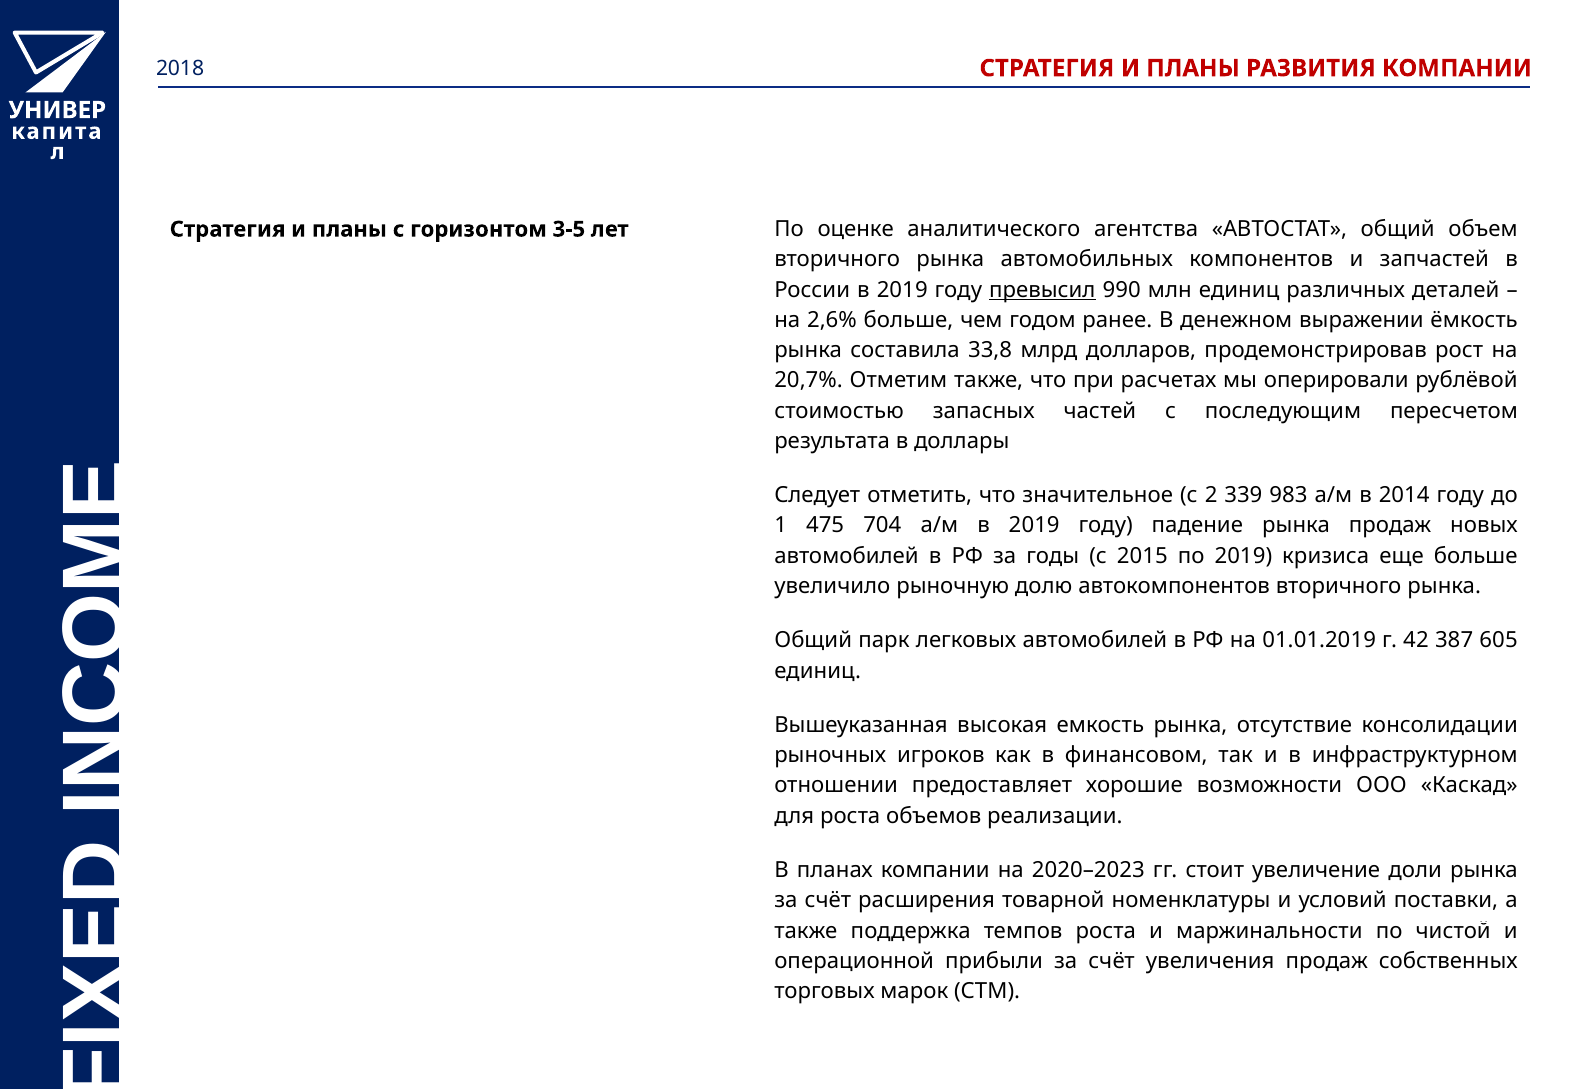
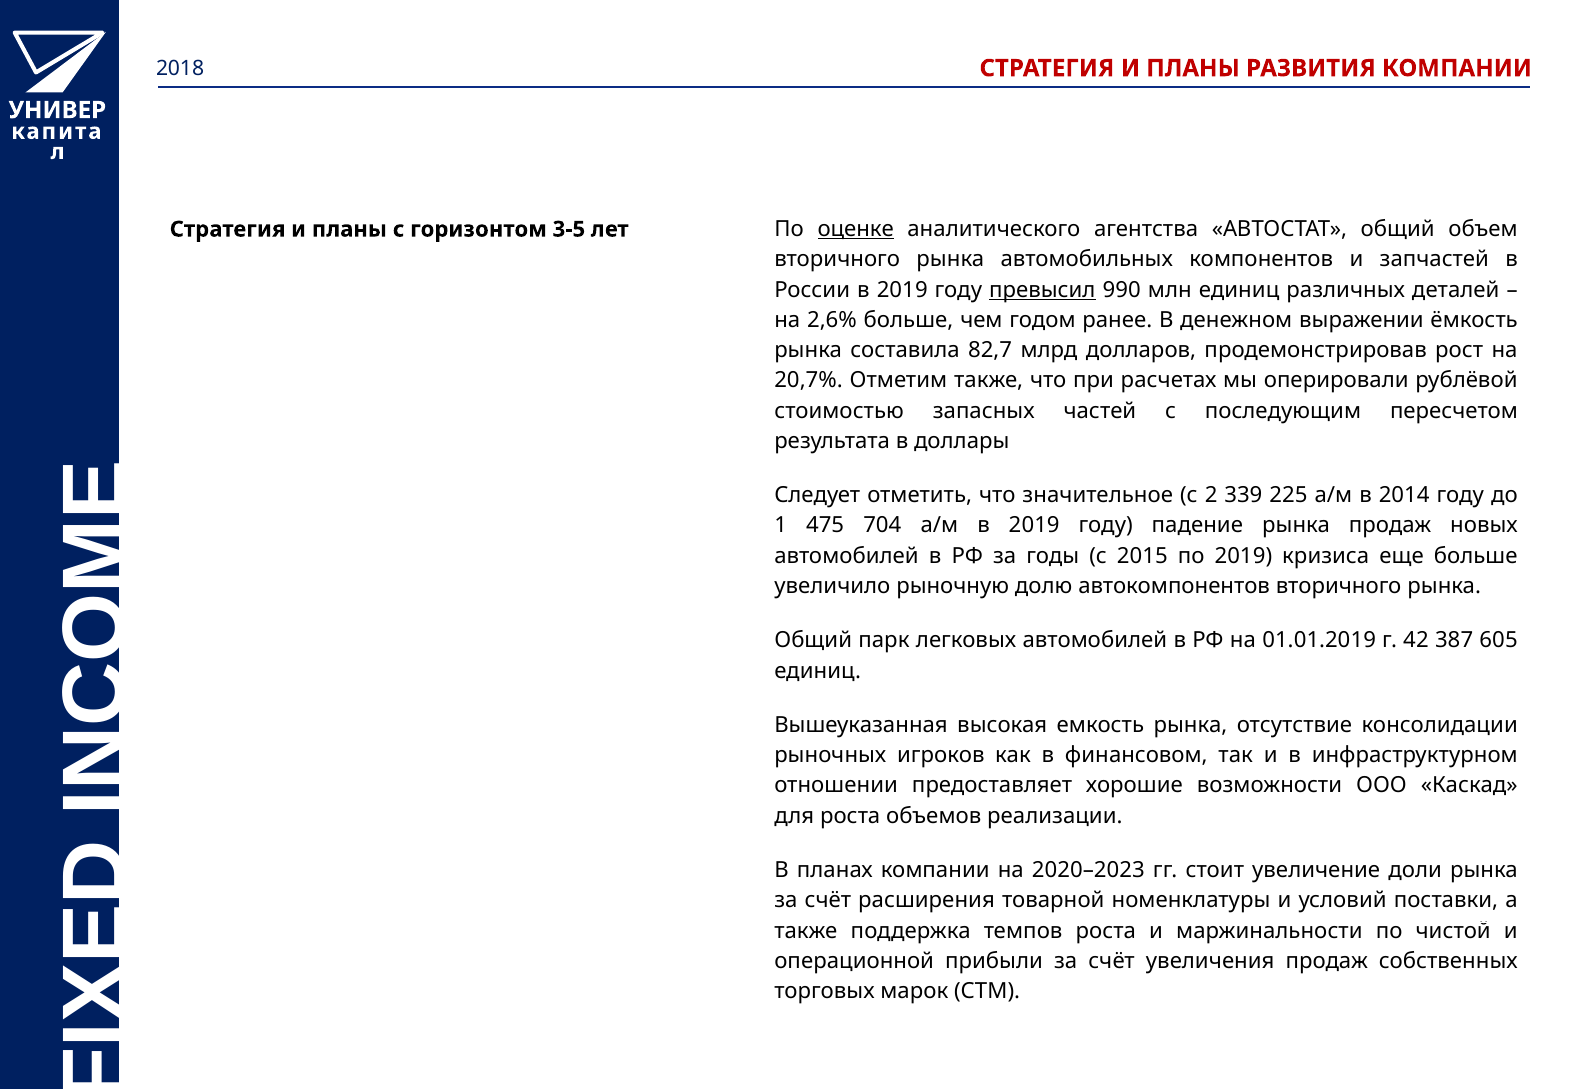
оценке underline: none -> present
33,8: 33,8 -> 82,7
983: 983 -> 225
